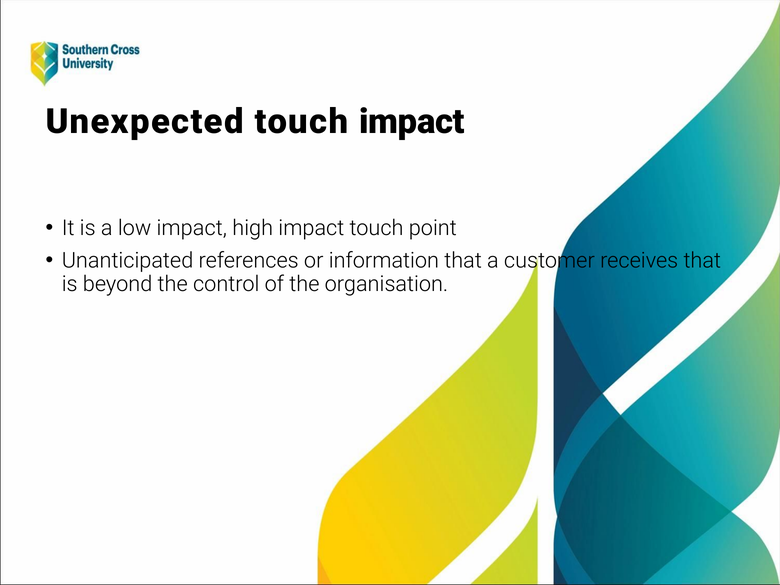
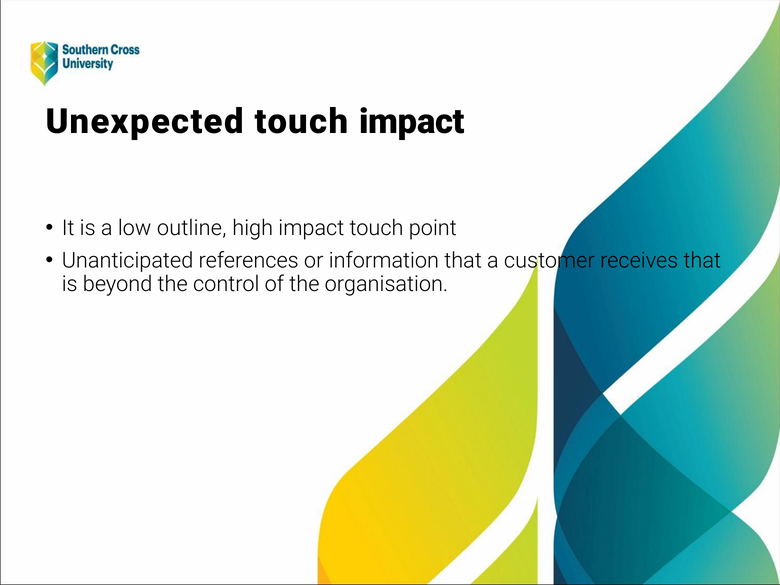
low impact: impact -> outline
